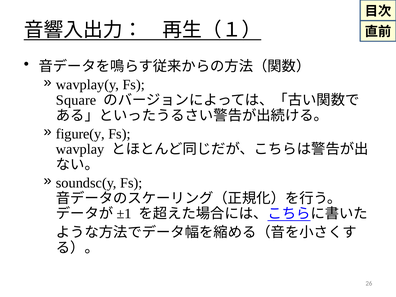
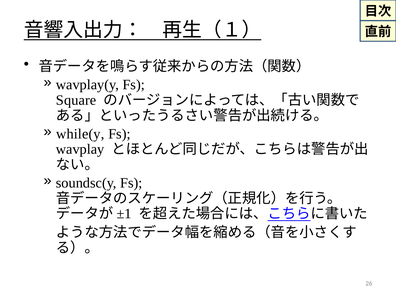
figure(y: figure(y -> while(y
